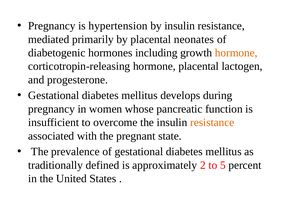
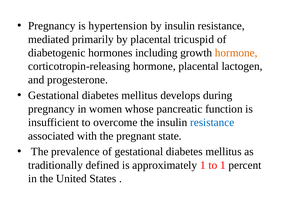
neonates: neonates -> tricuspid
resistance at (212, 122) colour: orange -> blue
approximately 2: 2 -> 1
to 5: 5 -> 1
